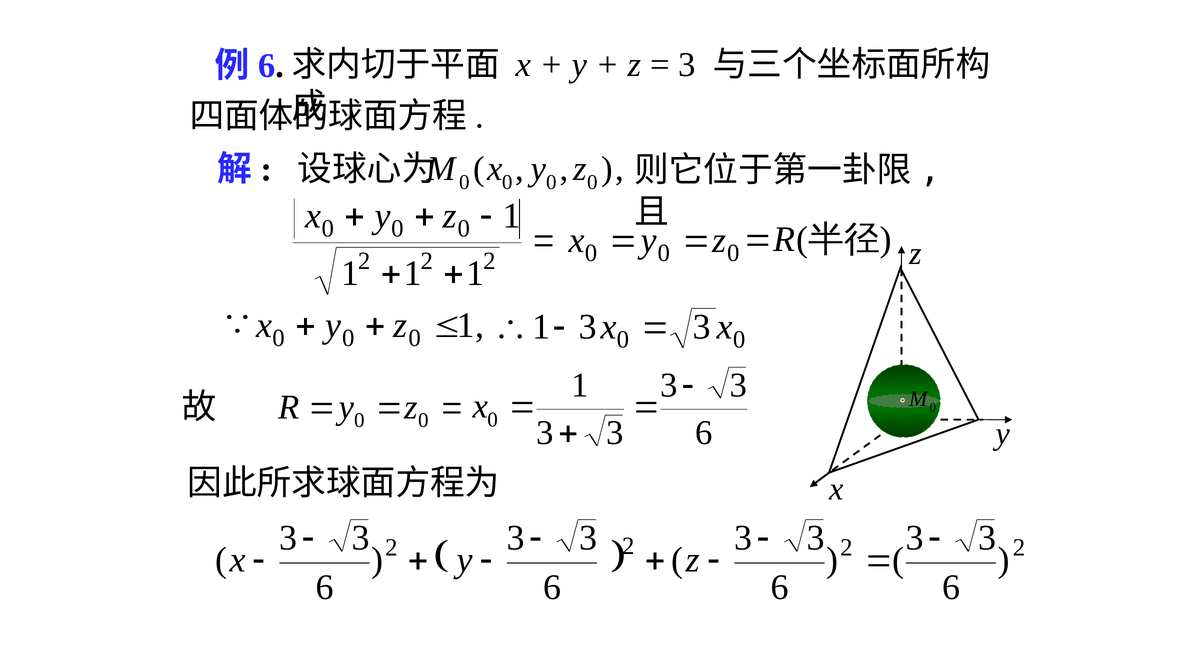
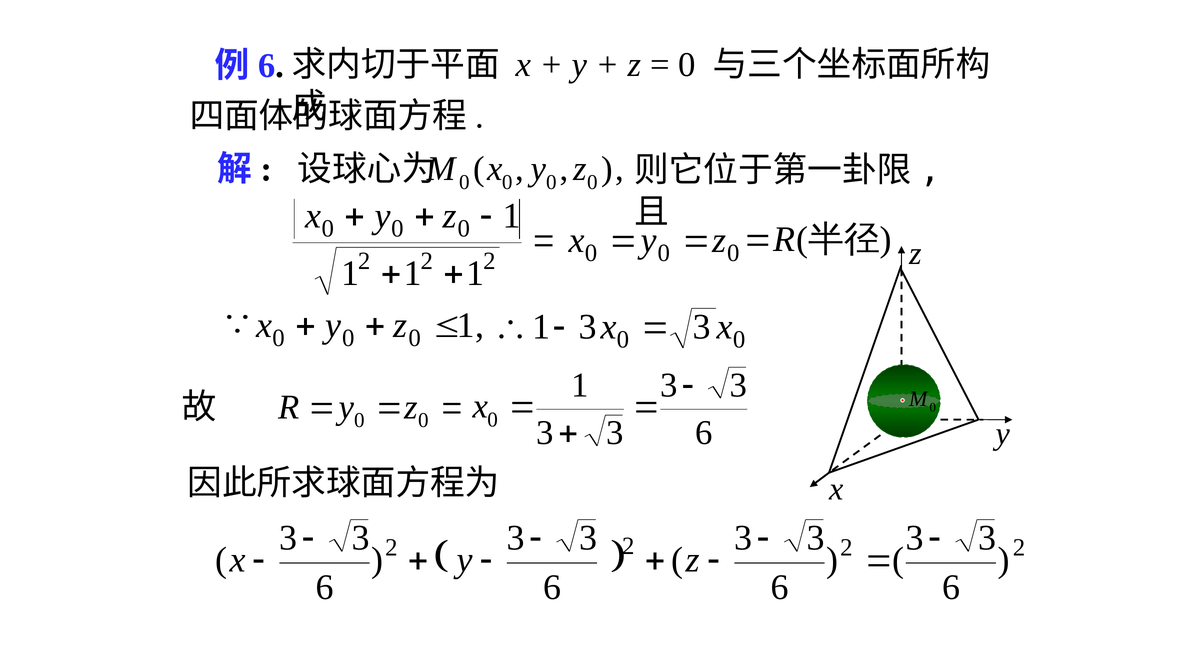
3 at (687, 65): 3 -> 0
